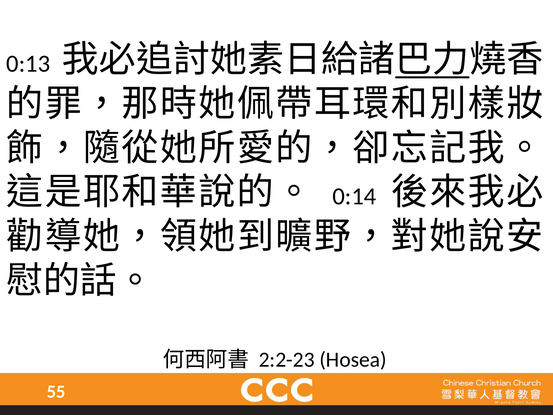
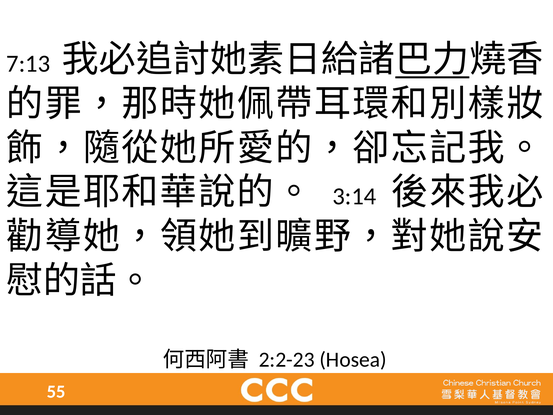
0:13: 0:13 -> 7:13
0:14: 0:14 -> 3:14
